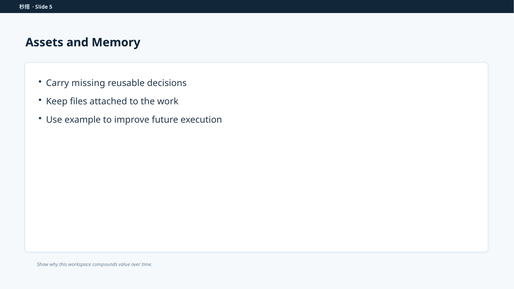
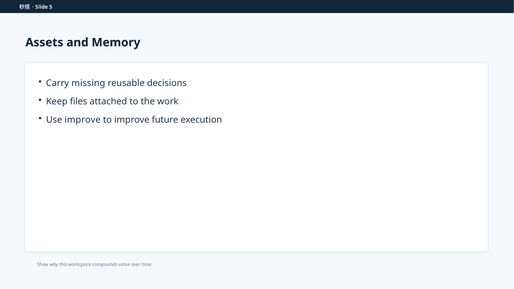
Use example: example -> improve
